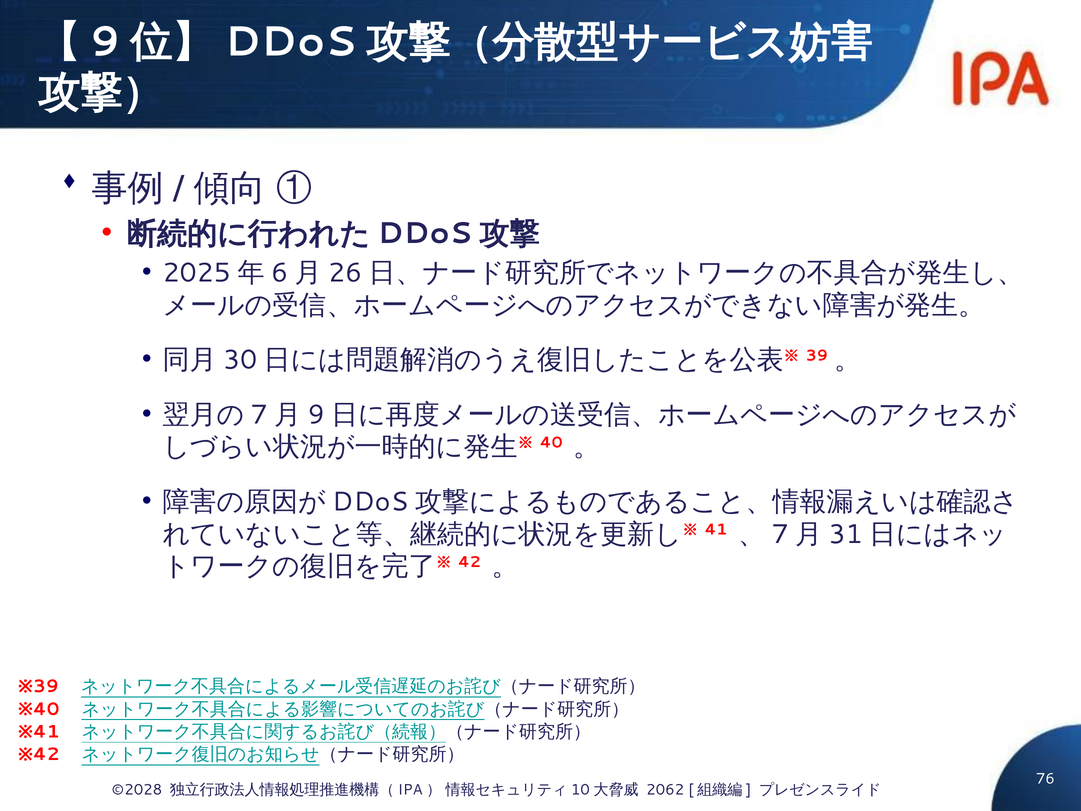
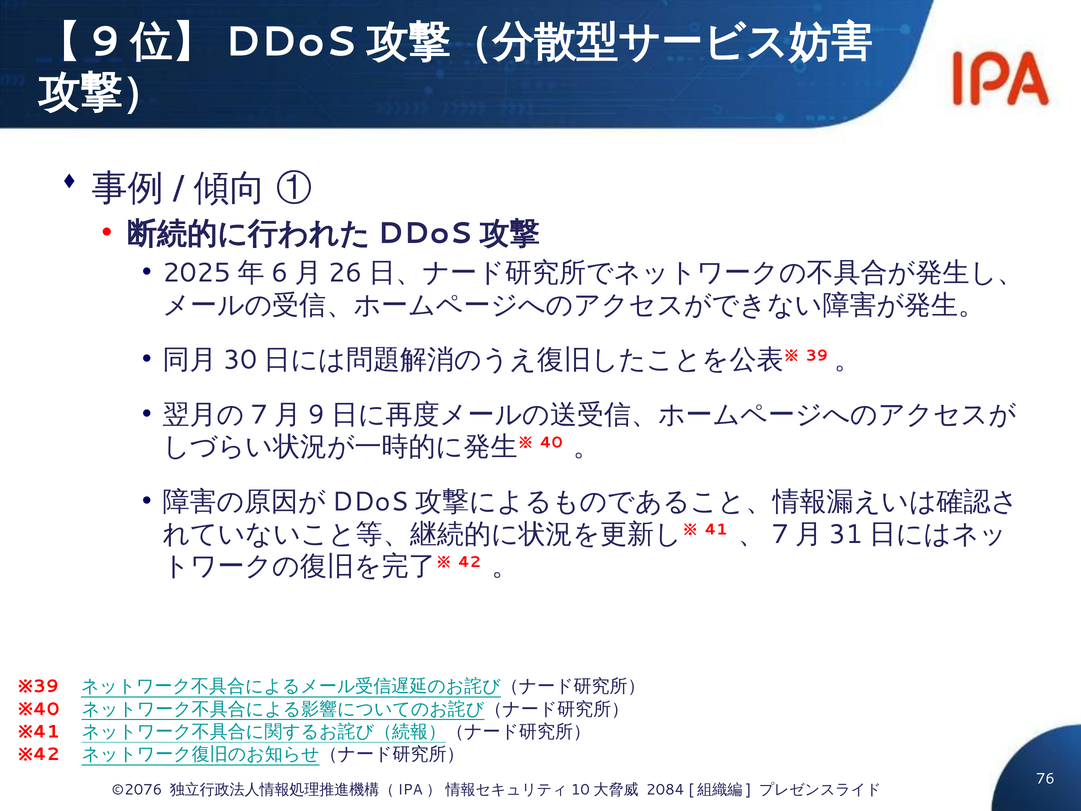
©2028: ©2028 -> ©2076
2062: 2062 -> 2084
